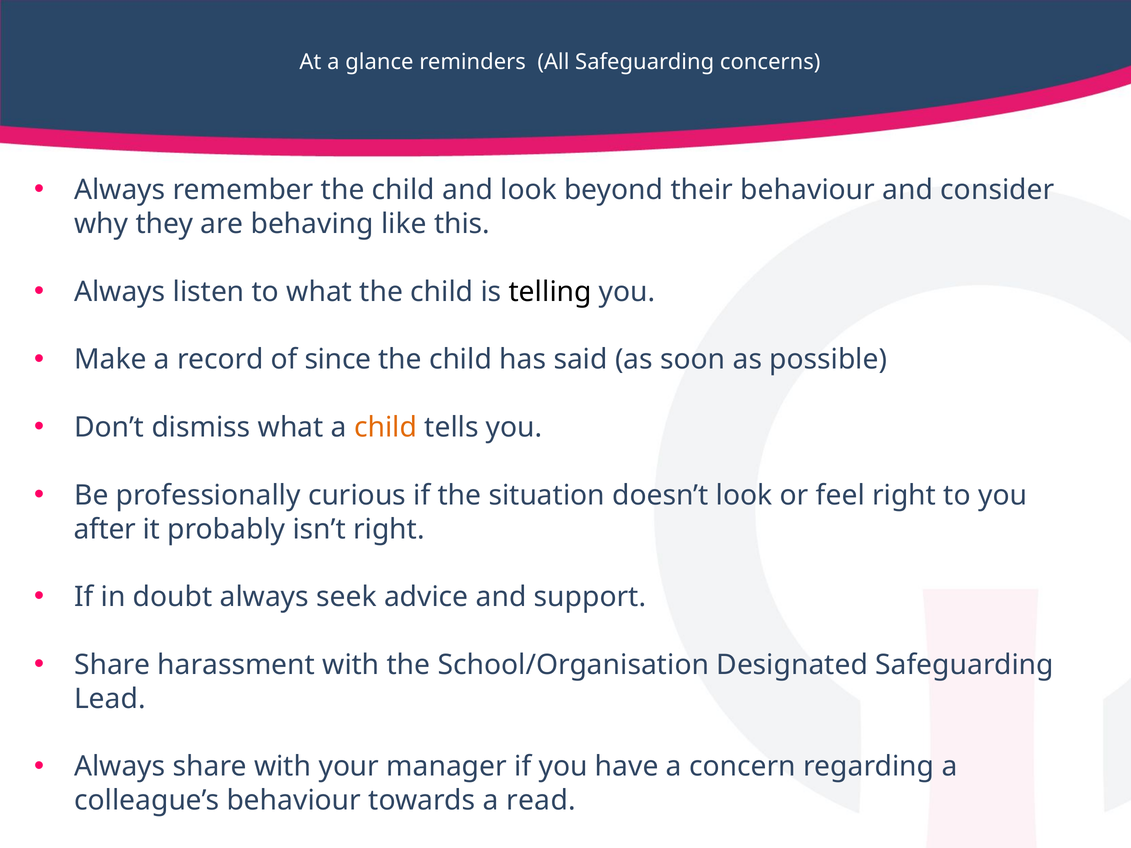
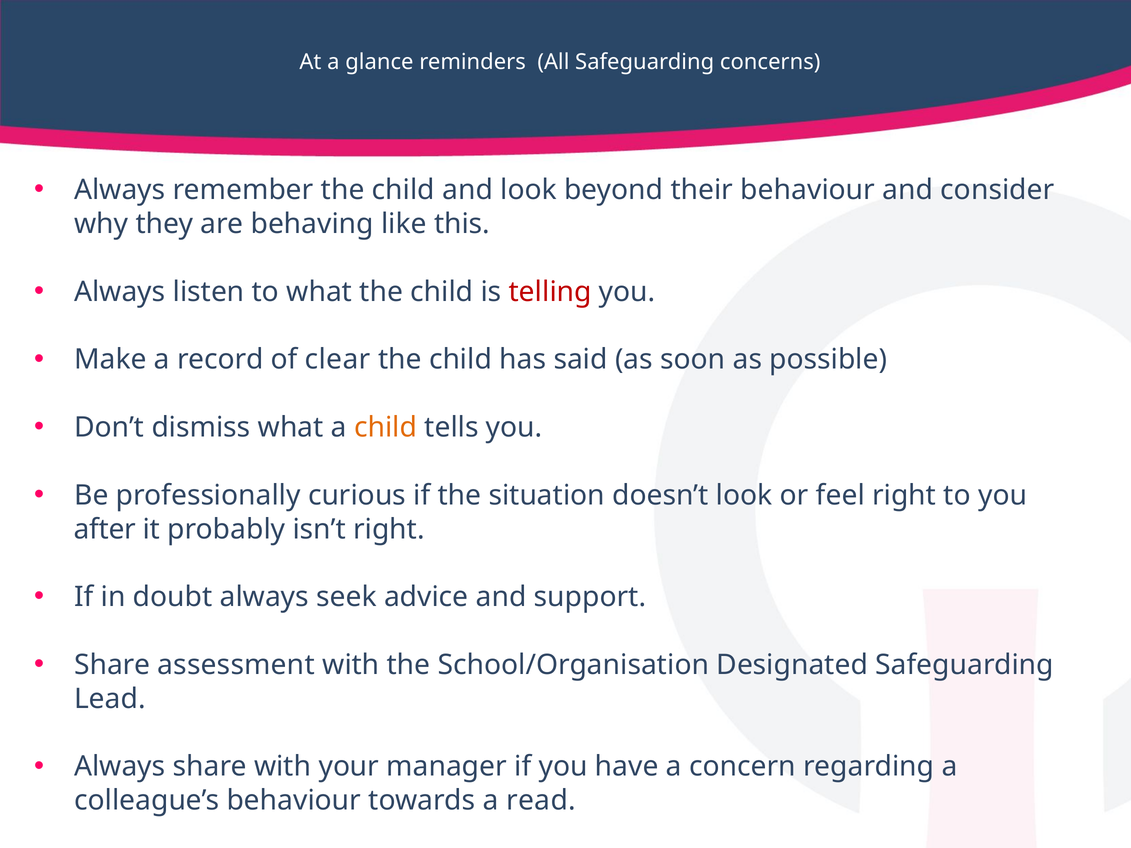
telling colour: black -> red
since: since -> clear
harassment: harassment -> assessment
